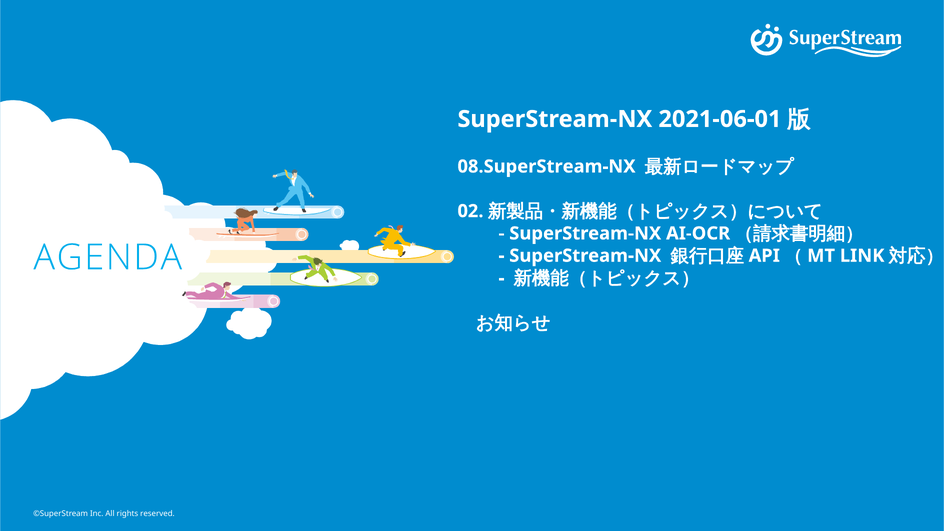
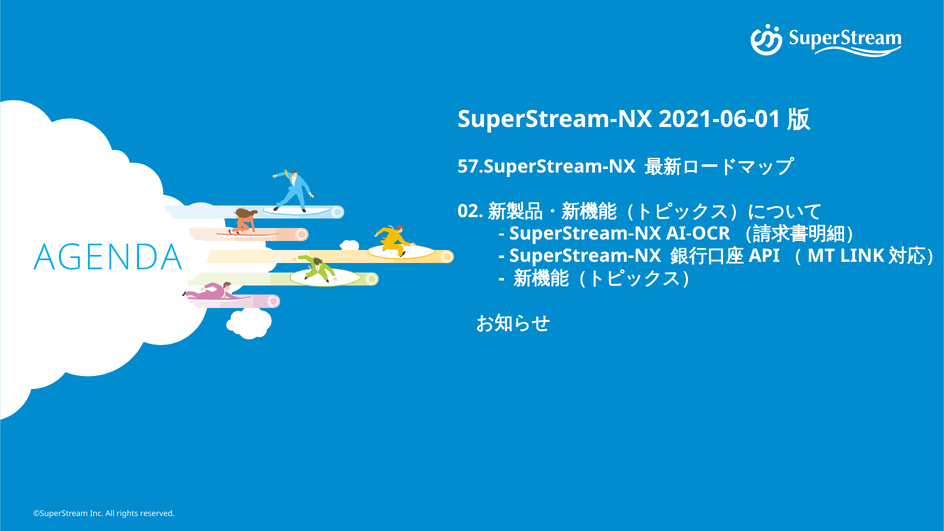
08.SuperStream-NX: 08.SuperStream-NX -> 57.SuperStream-NX
